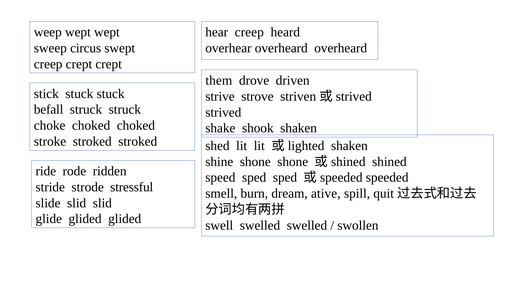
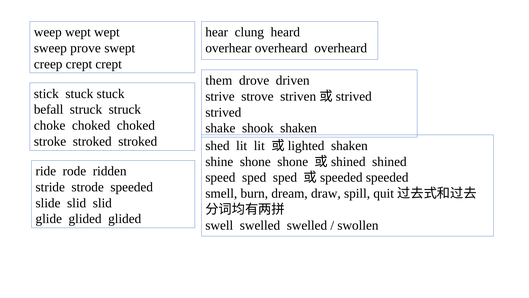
hear creep: creep -> clung
circus: circus -> prove
strode stressful: stressful -> speeded
ative: ative -> draw
